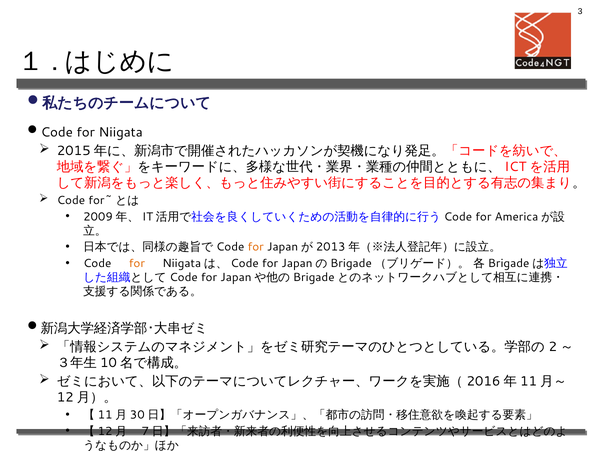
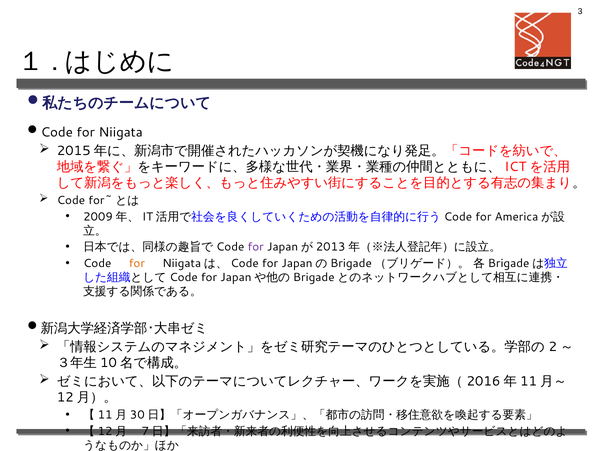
for at (256, 247) colour: orange -> purple
